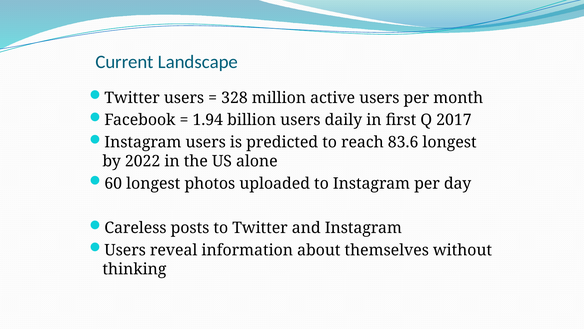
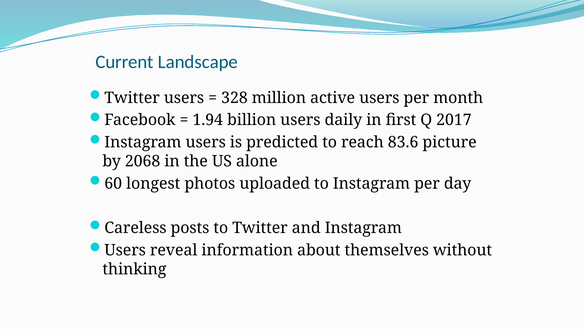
83.6 longest: longest -> picture
2022: 2022 -> 2068
